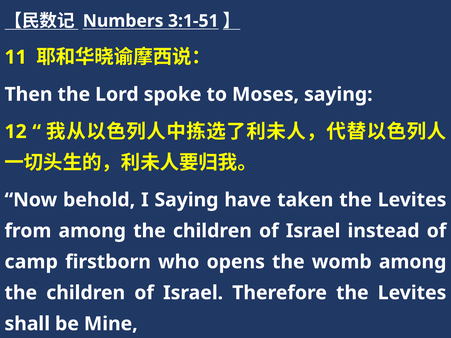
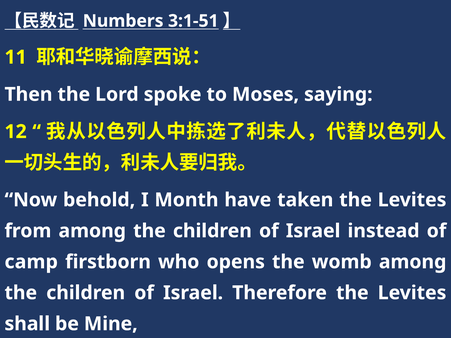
I Saying: Saying -> Month
